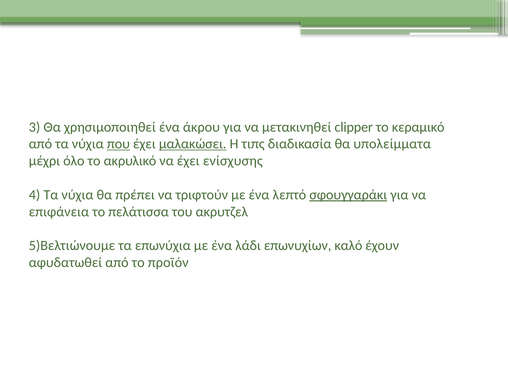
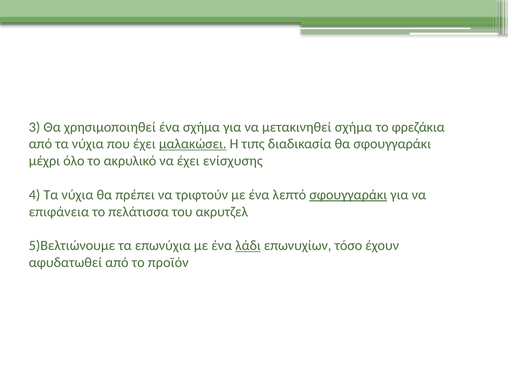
ένα άκρου: άκρου -> σχήμα
μετακινηθεί clipper: clipper -> σχήμα
κεραμικό: κεραμικό -> φρεζάκια
που underline: present -> none
θα υπολείμματα: υπολείμματα -> σφουγγαράκι
λάδι underline: none -> present
καλό: καλό -> τόσο
